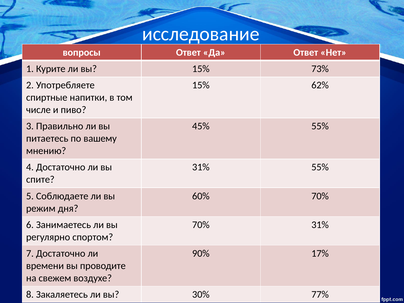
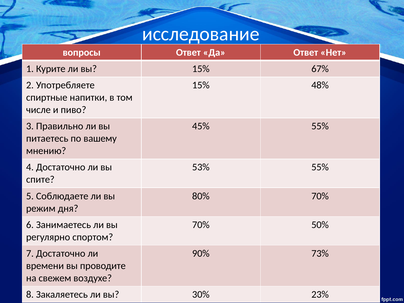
73%: 73% -> 67%
62%: 62% -> 48%
31% at (201, 167): 31% -> 53%
60%: 60% -> 80%
70% 31%: 31% -> 50%
17%: 17% -> 73%
77%: 77% -> 23%
